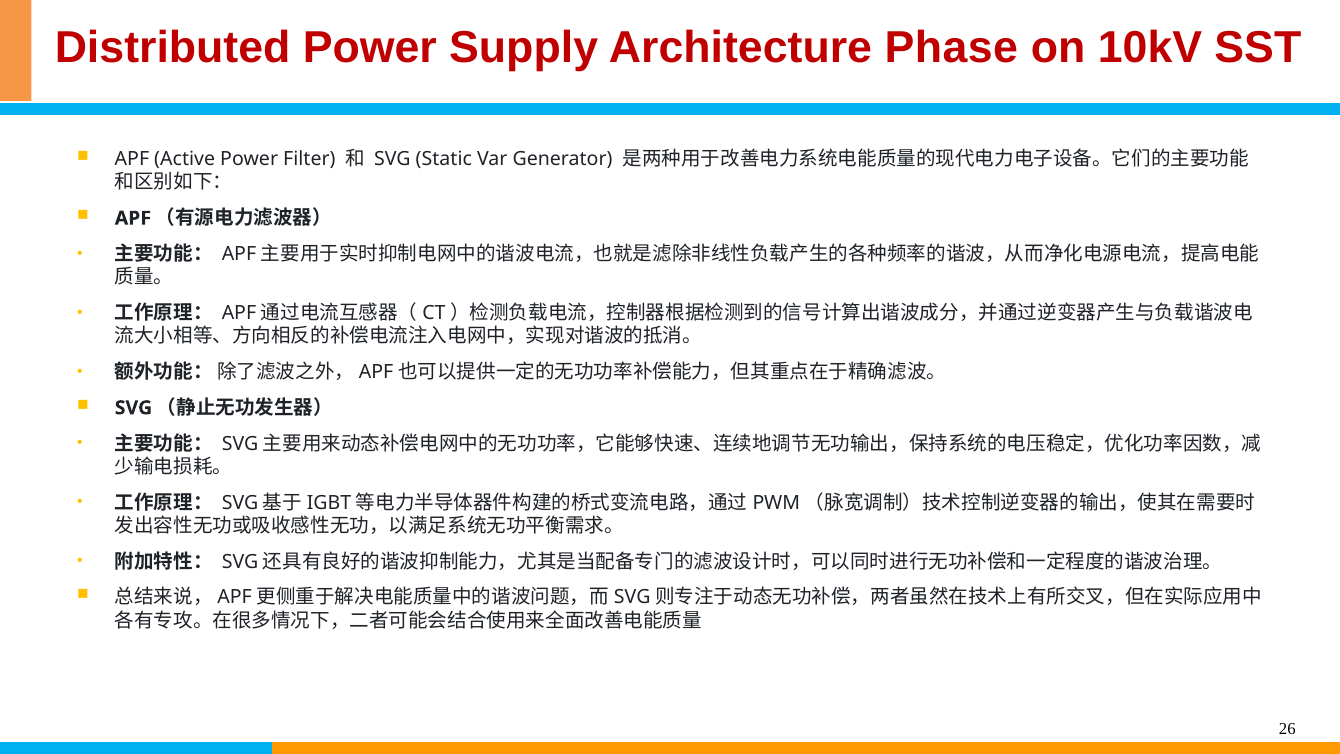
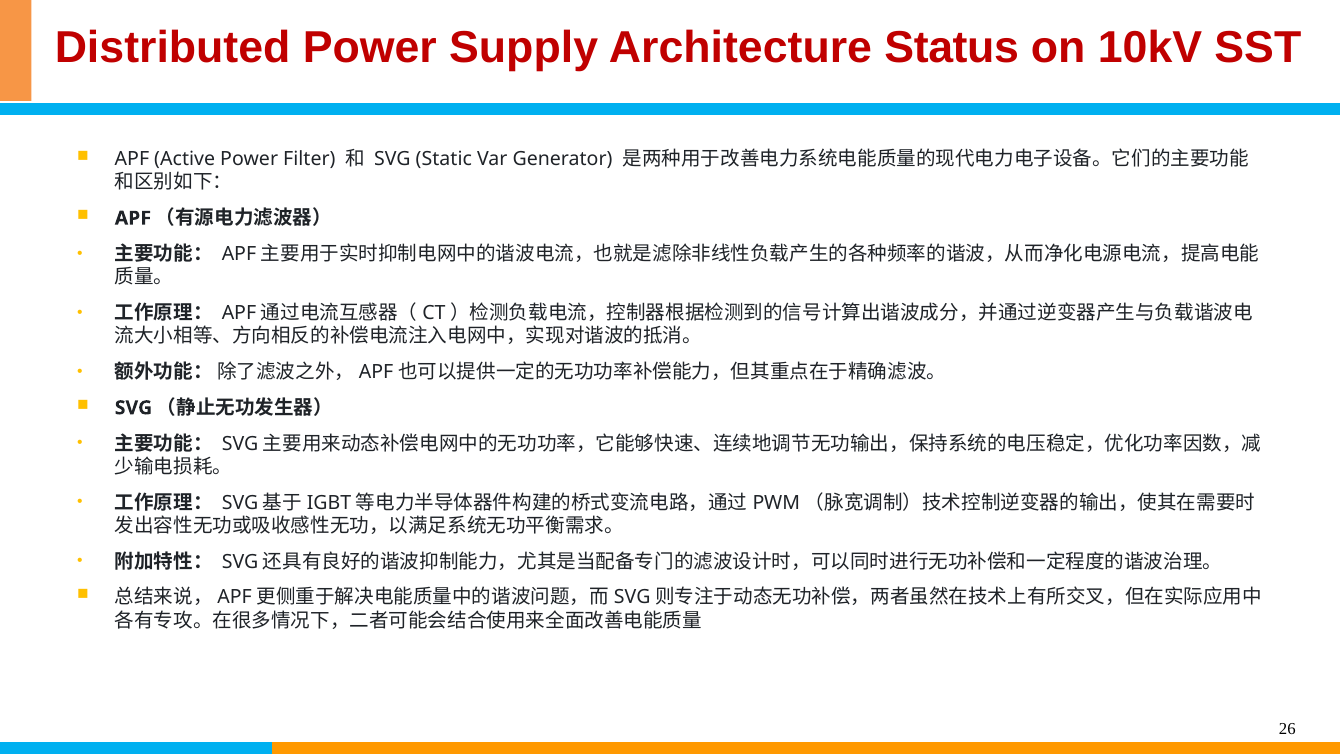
Phase: Phase -> Status
